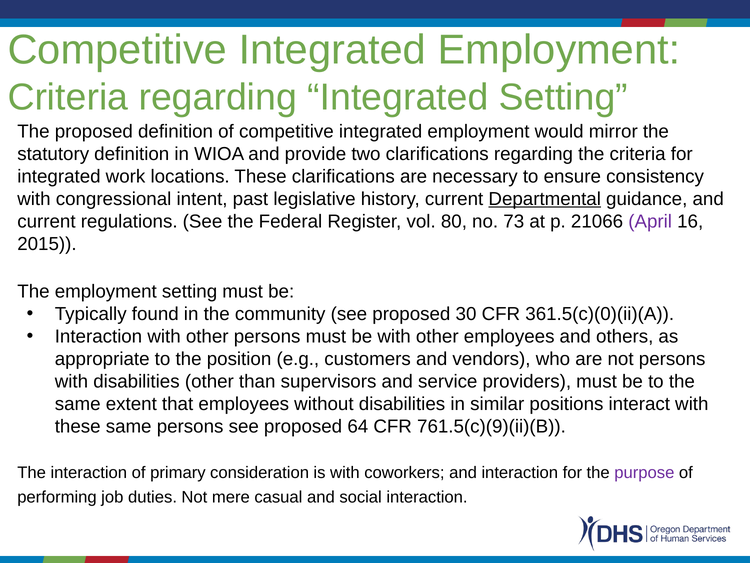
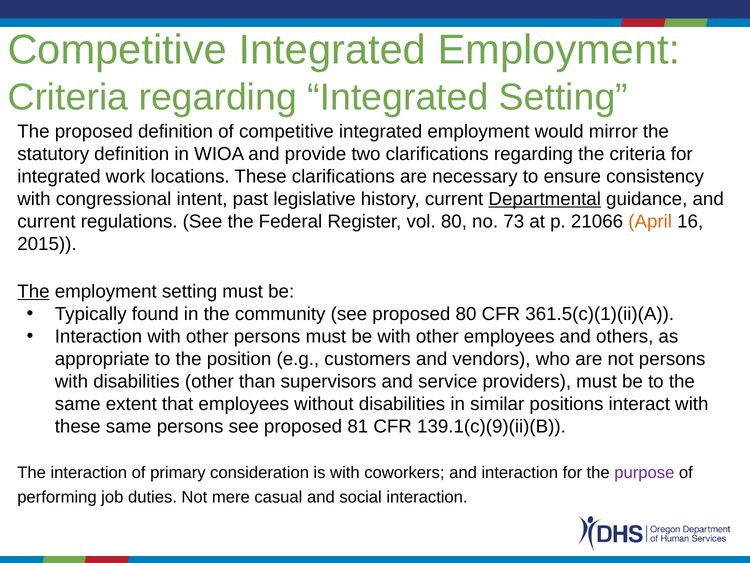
April colour: purple -> orange
The at (33, 291) underline: none -> present
proposed 30: 30 -> 80
361.5(c)(0)(ii)(A: 361.5(c)(0)(ii)(A -> 361.5(c)(1)(ii)(A
64: 64 -> 81
761.5(c)(9)(ii)(B: 761.5(c)(9)(ii)(B -> 139.1(c)(9)(ii)(B
